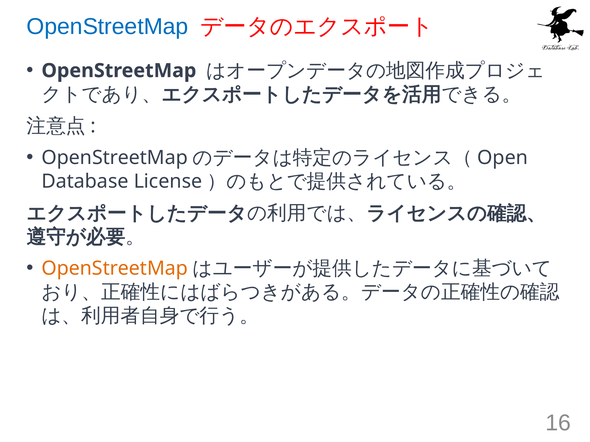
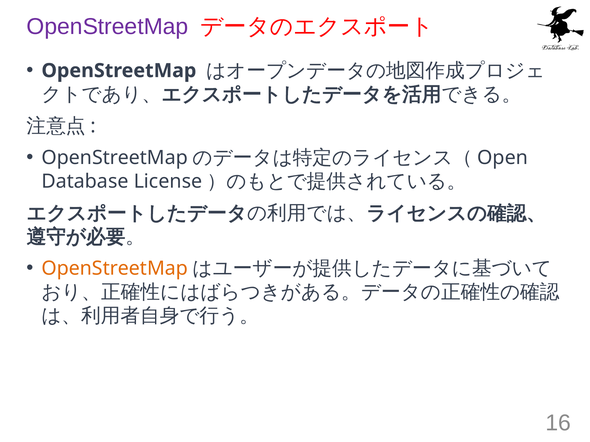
OpenStreetMap at (107, 26) colour: blue -> purple
